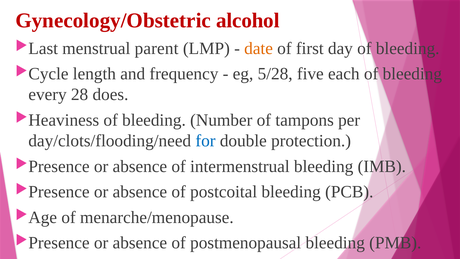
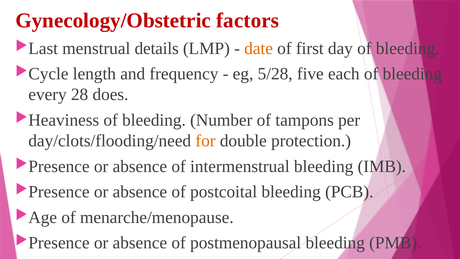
alcohol: alcohol -> factors
parent: parent -> details
for colour: blue -> orange
